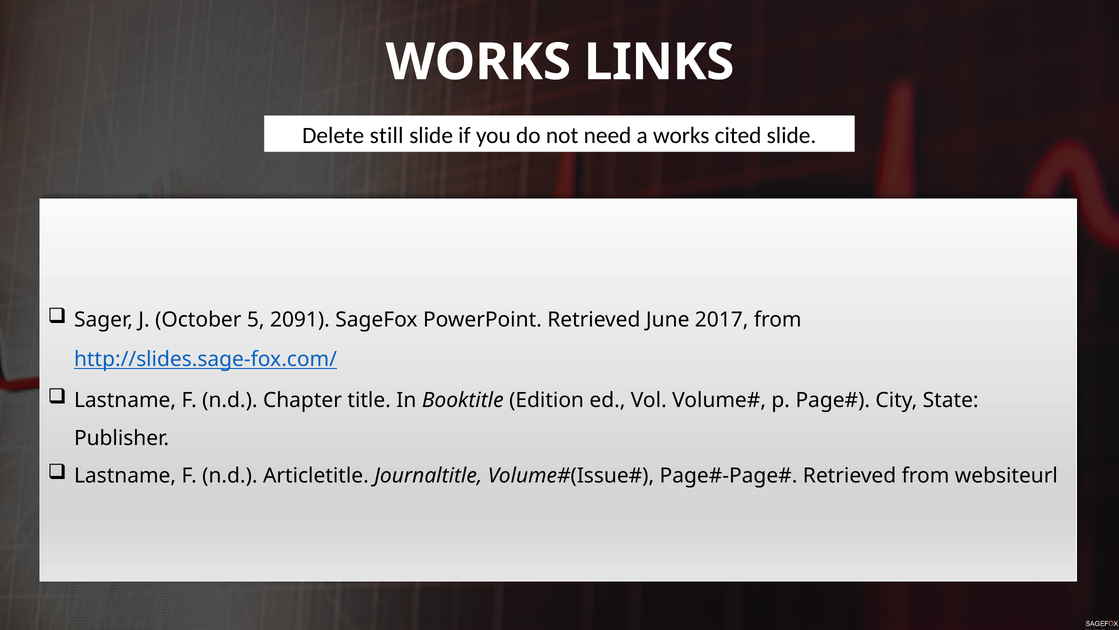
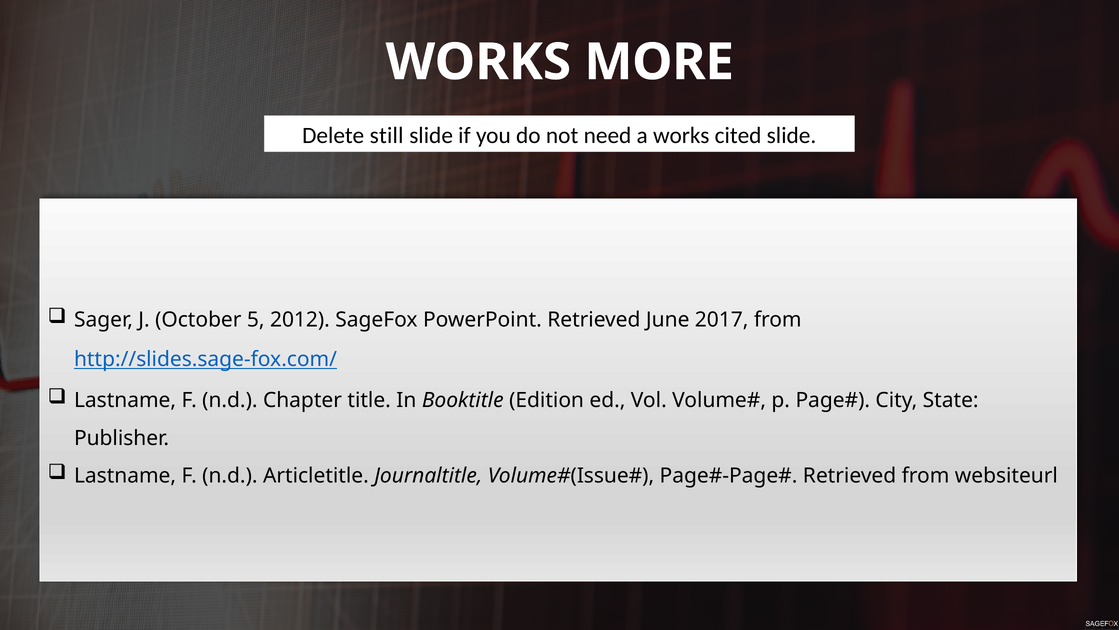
LINKS: LINKS -> MORE
2091: 2091 -> 2012
